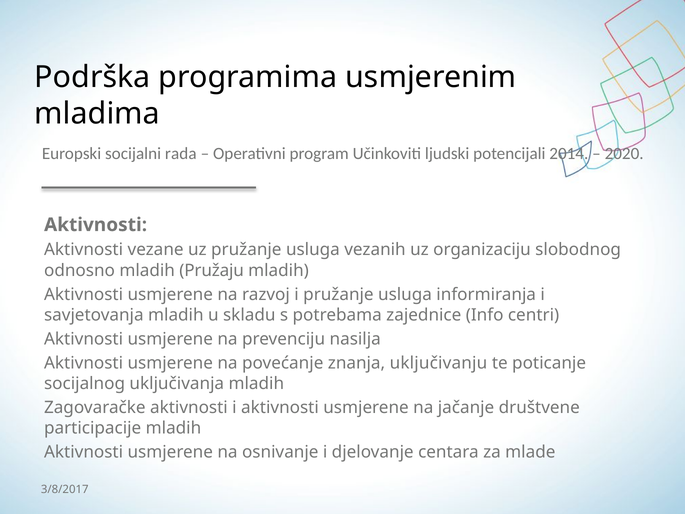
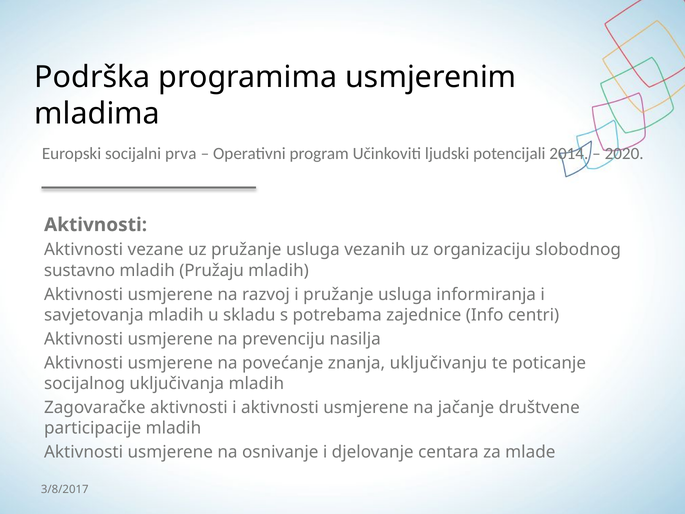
rada: rada -> prva
odnosno: odnosno -> sustavno
